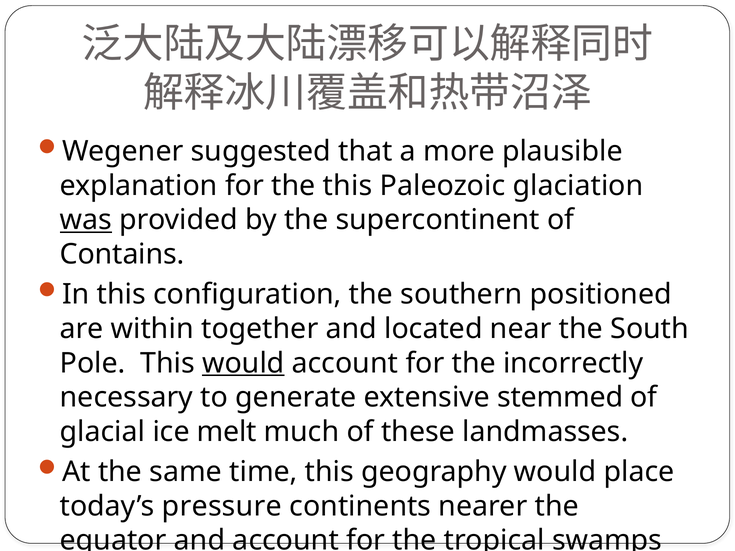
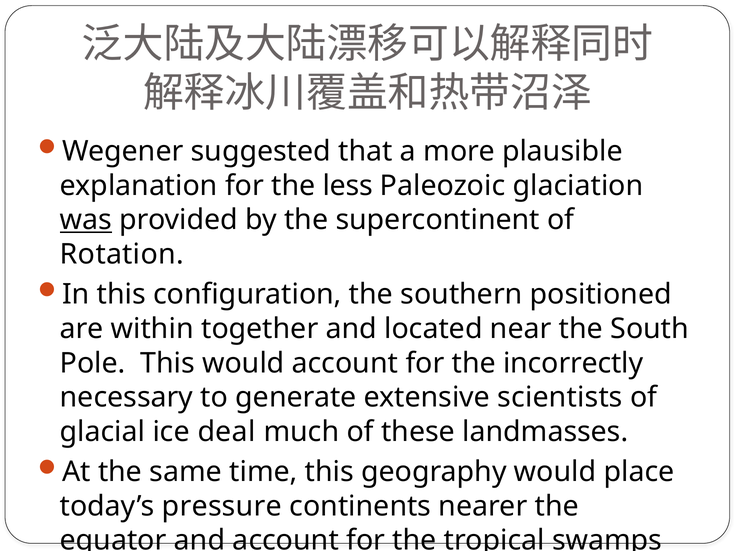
the this: this -> less
Contains: Contains -> Rotation
would at (243, 363) underline: present -> none
stemmed: stemmed -> scientists
melt: melt -> deal
